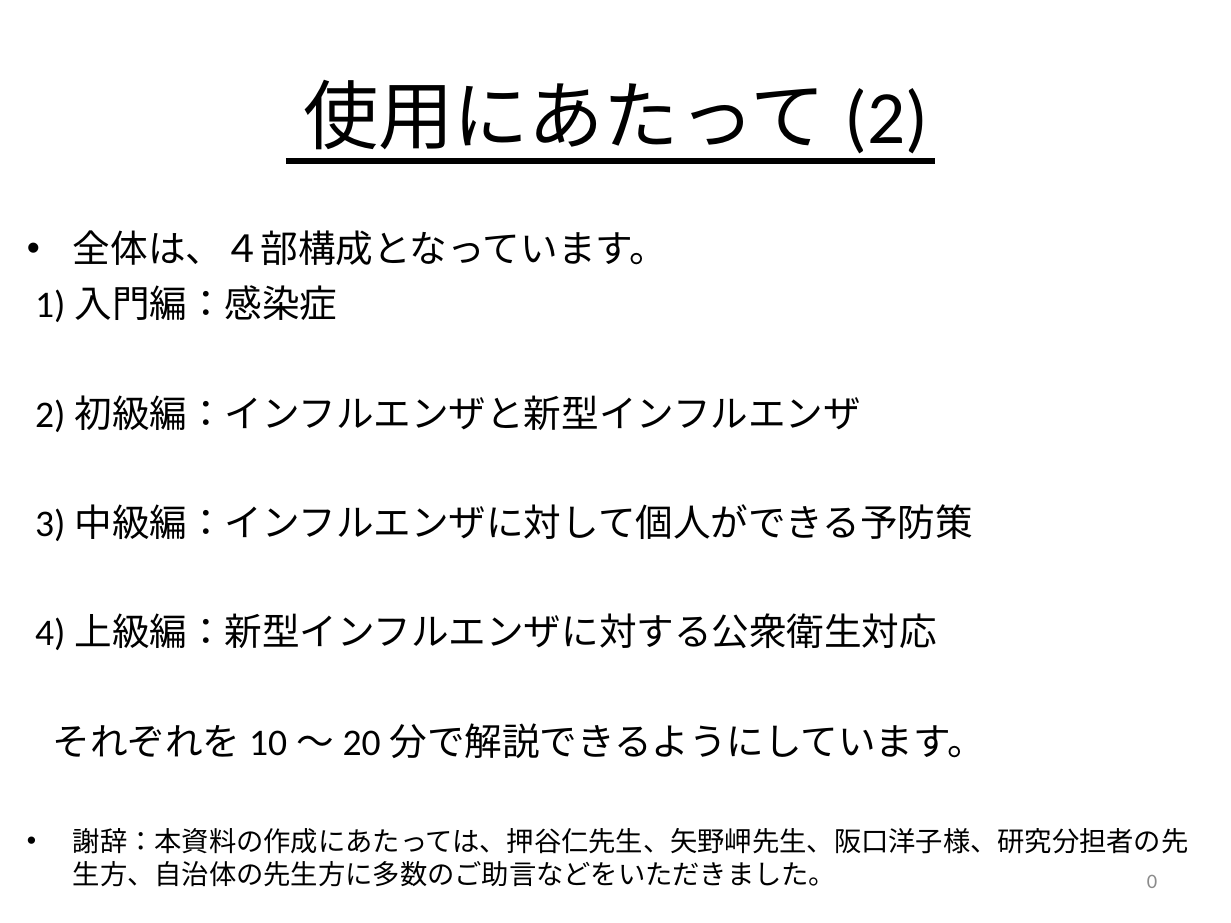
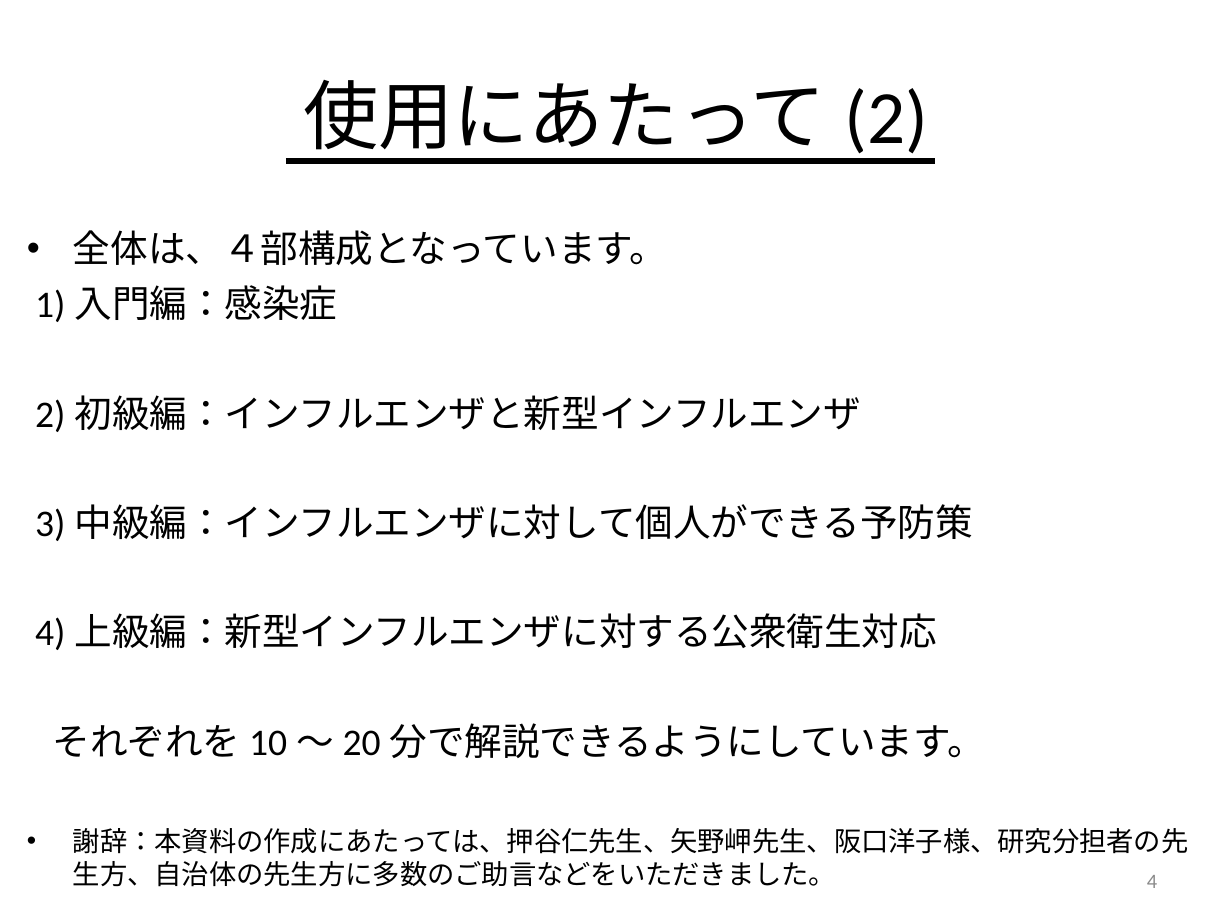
0: 0 -> 4
